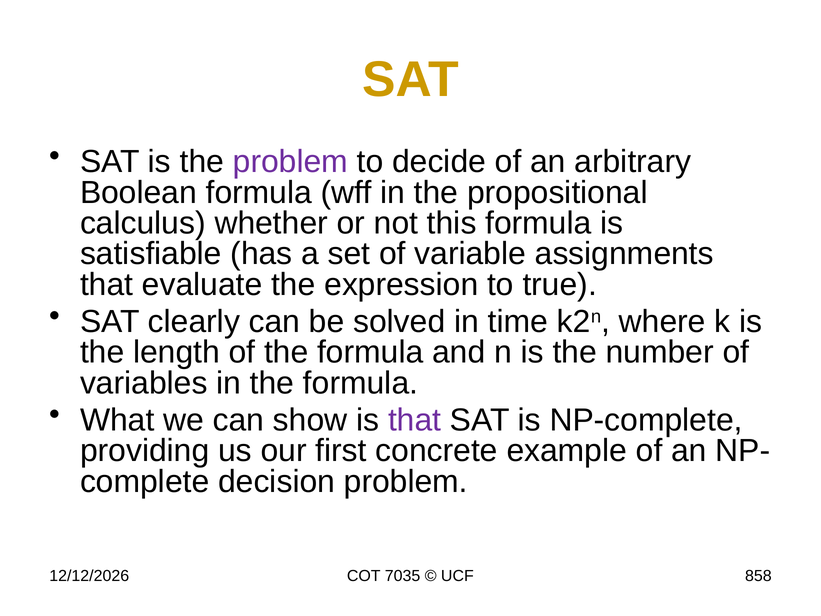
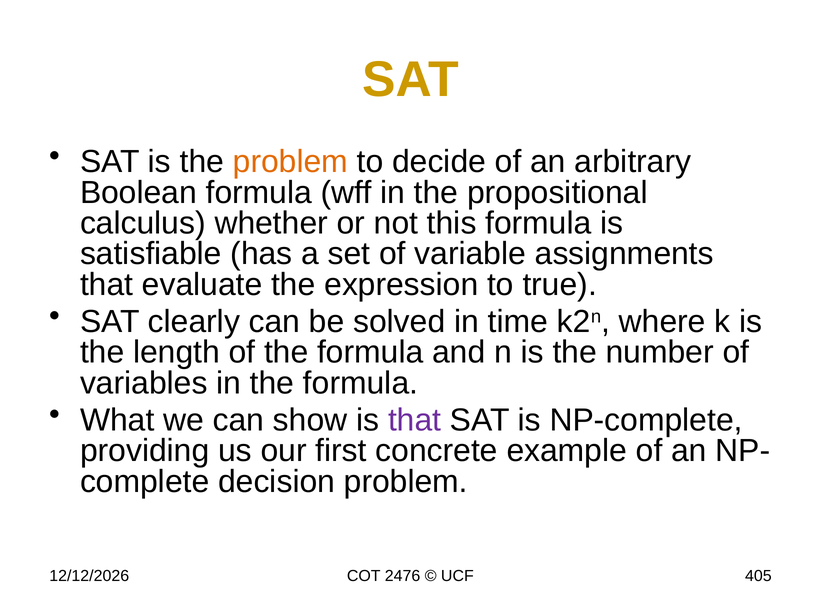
problem at (290, 162) colour: purple -> orange
7035: 7035 -> 2476
858: 858 -> 405
